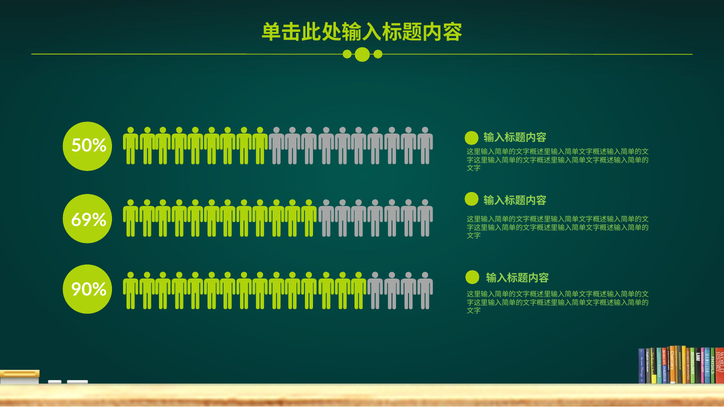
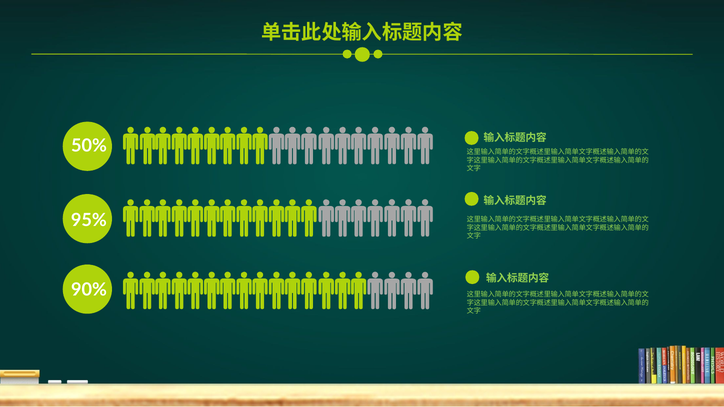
69%: 69% -> 95%
